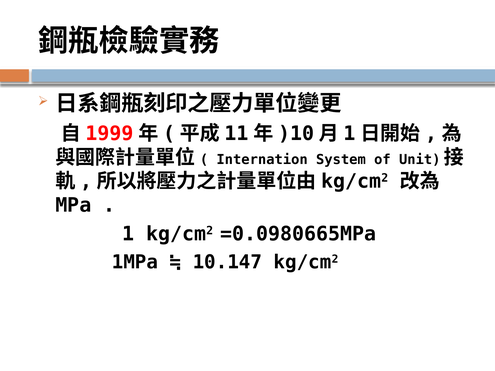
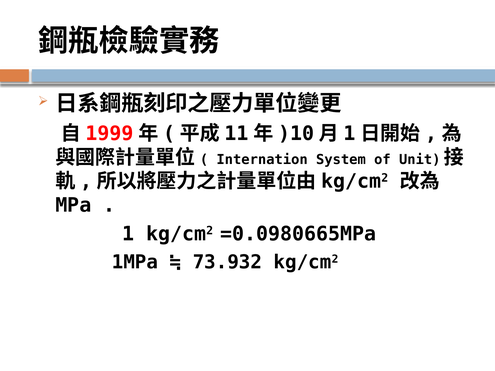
10.147: 10.147 -> 73.932
